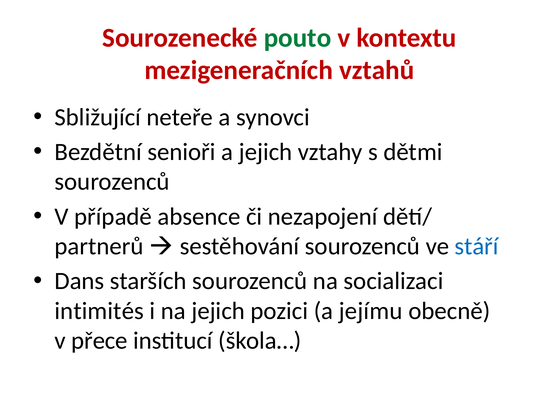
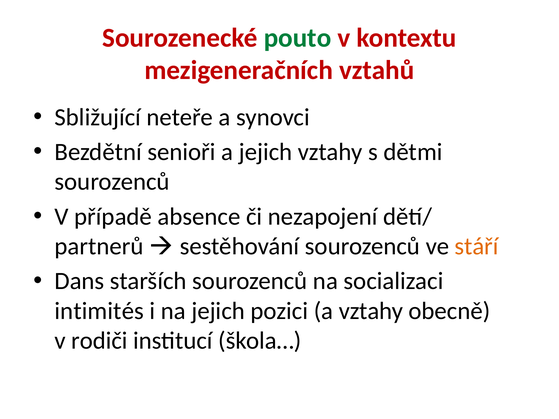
stáří colour: blue -> orange
a jejímu: jejímu -> vztahy
přece: přece -> rodiči
